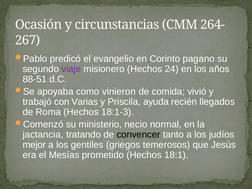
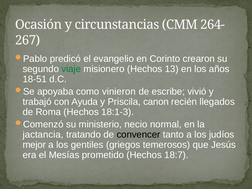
pagano: pagano -> crearon
viaje colour: purple -> green
24: 24 -> 13
88-51: 88-51 -> 18-51
comida: comida -> escribe
Varias: Varias -> Ayuda
ayuda: ayuda -> canon
18:1: 18:1 -> 18:7
